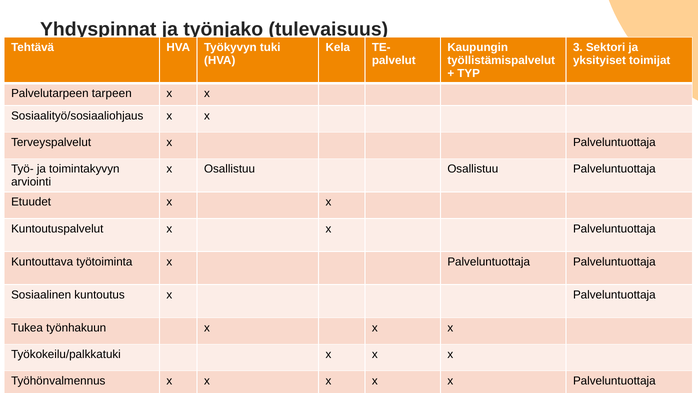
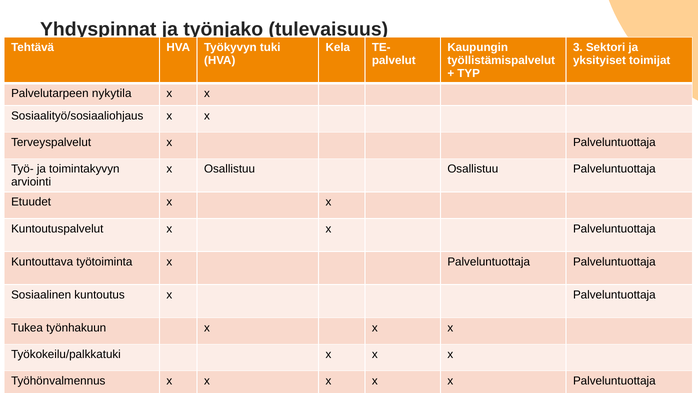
tarpeen: tarpeen -> nykytila
